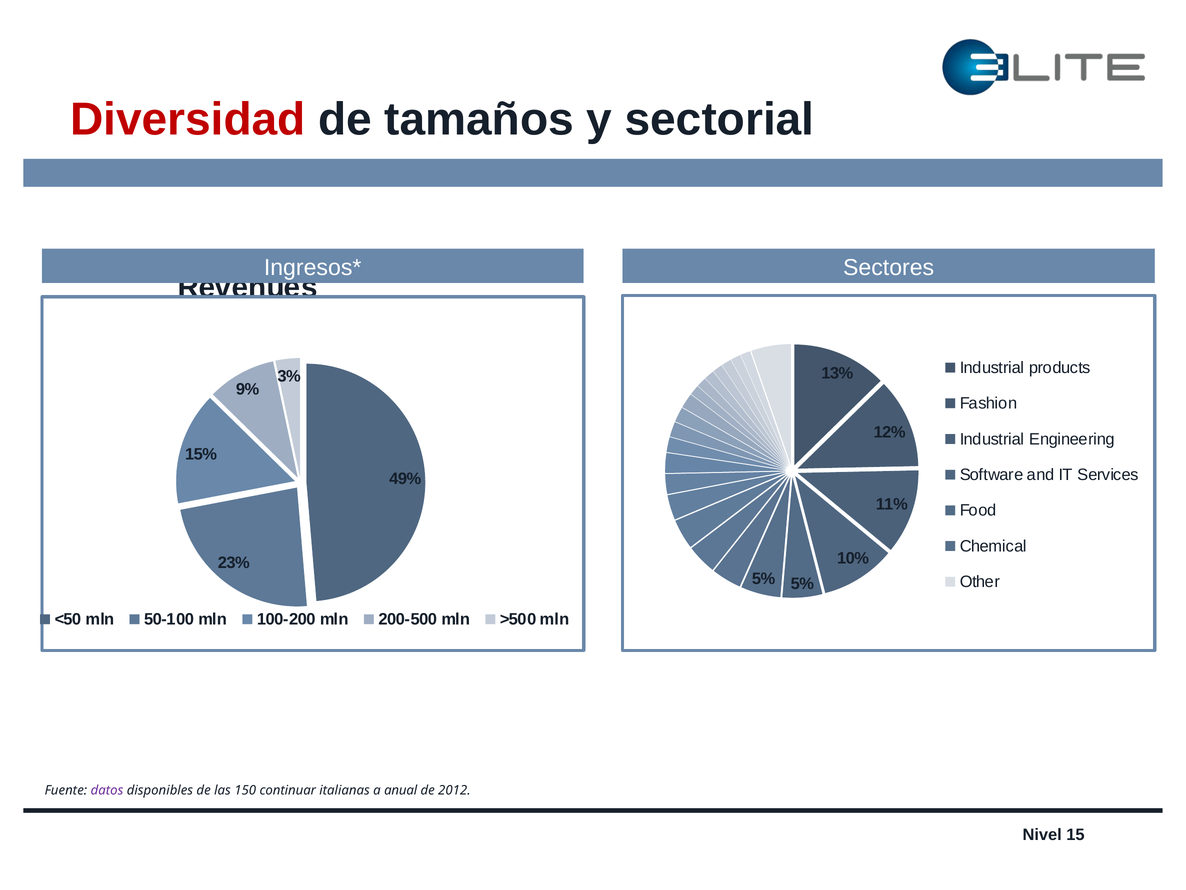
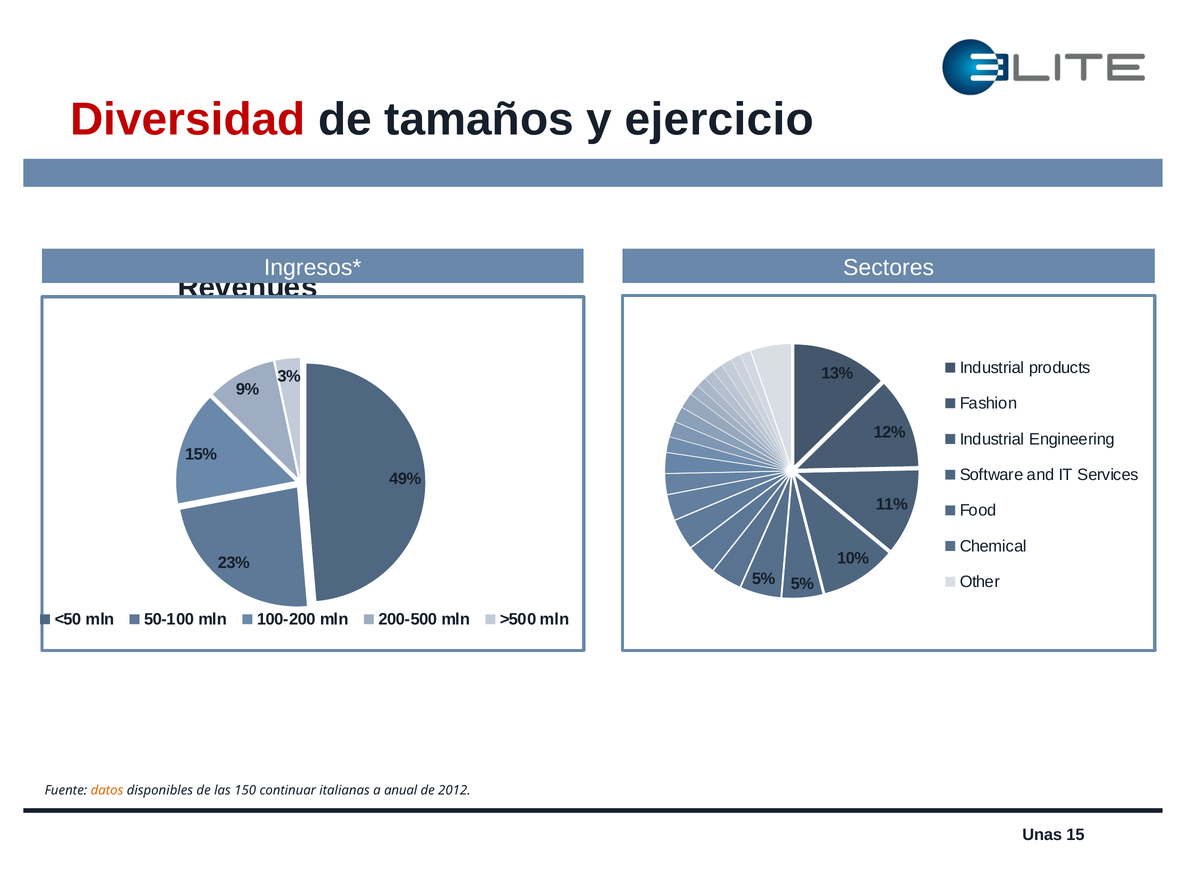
sectorial: sectorial -> ejercicio
datos colour: purple -> orange
Nivel: Nivel -> Unas
